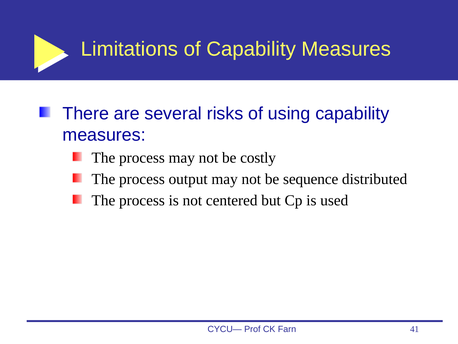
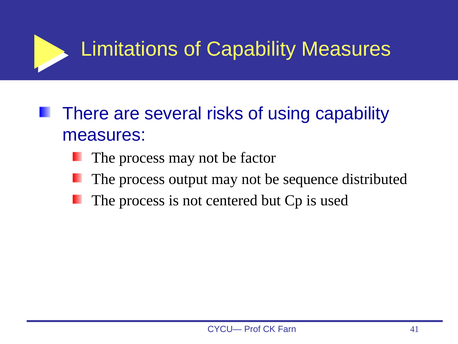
costly: costly -> factor
